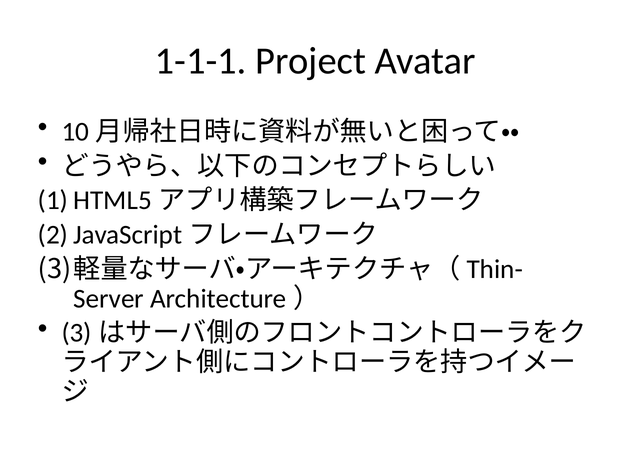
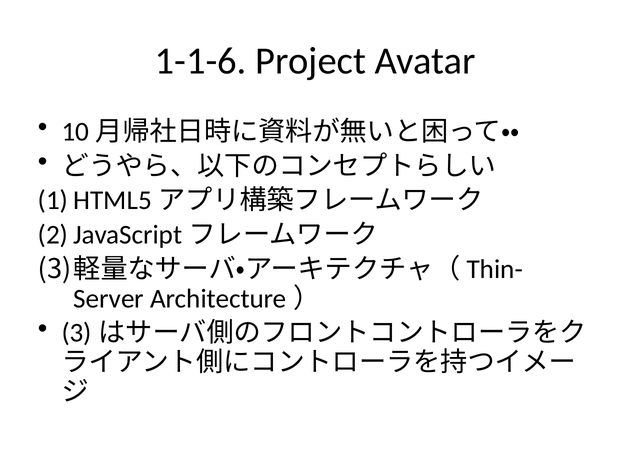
1-1-1: 1-1-1 -> 1-1-6
